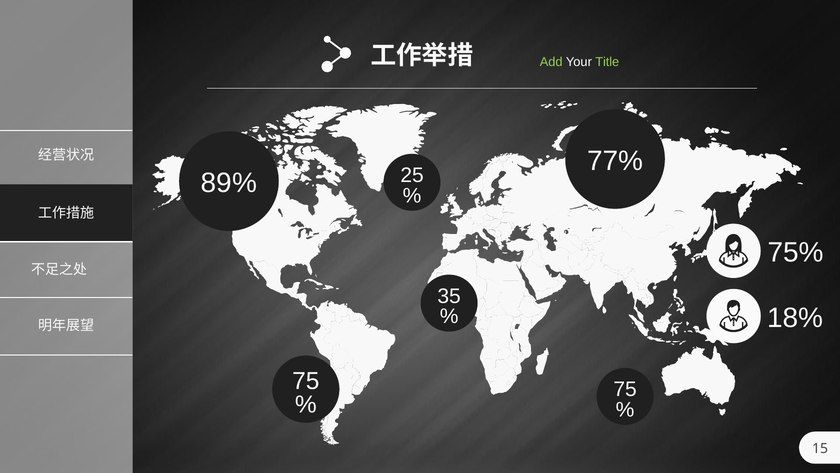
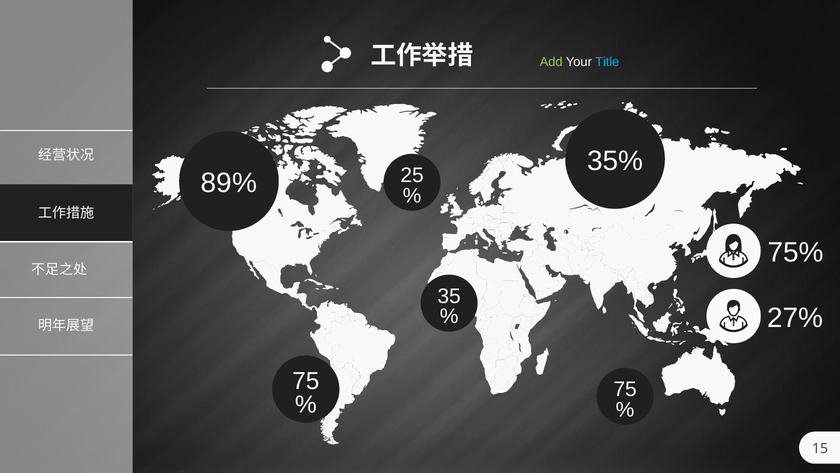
Title colour: light green -> light blue
77%: 77% -> 35%
18%: 18% -> 27%
